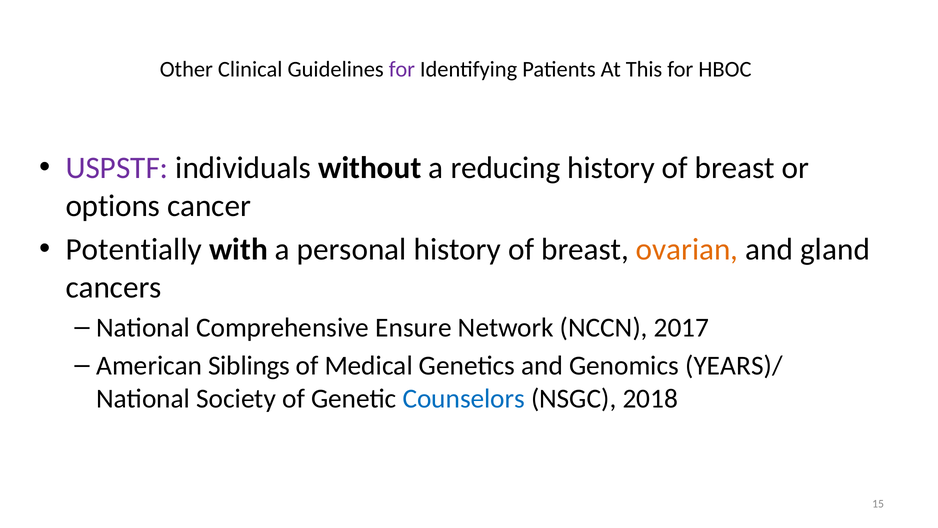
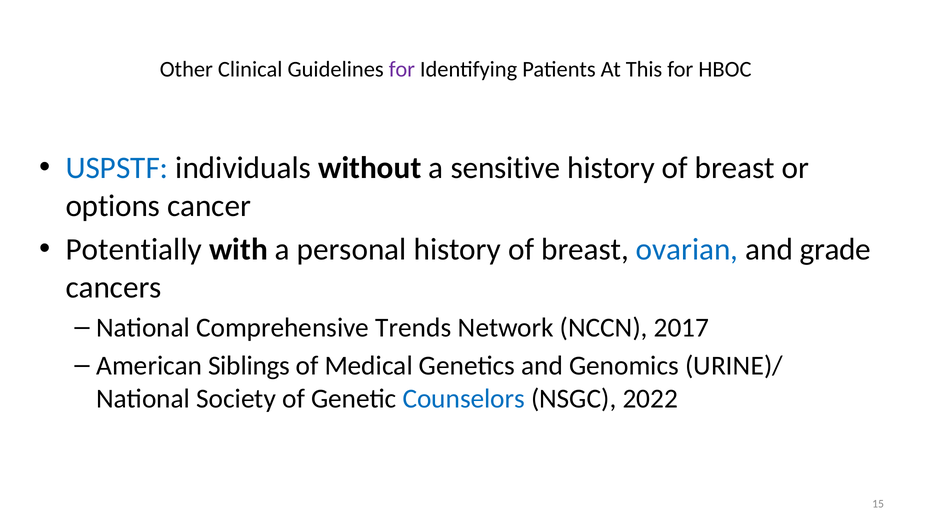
USPSTF colour: purple -> blue
reducing: reducing -> sensitive
ovarian colour: orange -> blue
gland: gland -> grade
Ensure: Ensure -> Trends
YEARS)/: YEARS)/ -> URINE)/
2018: 2018 -> 2022
